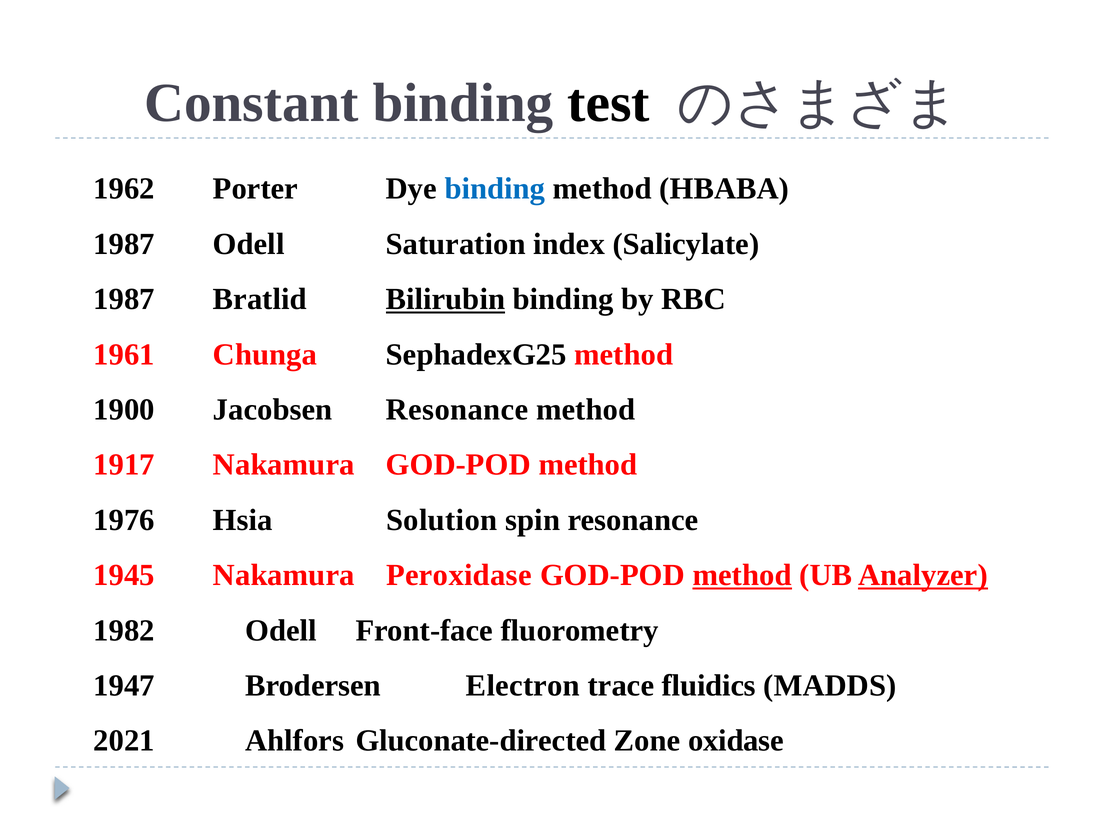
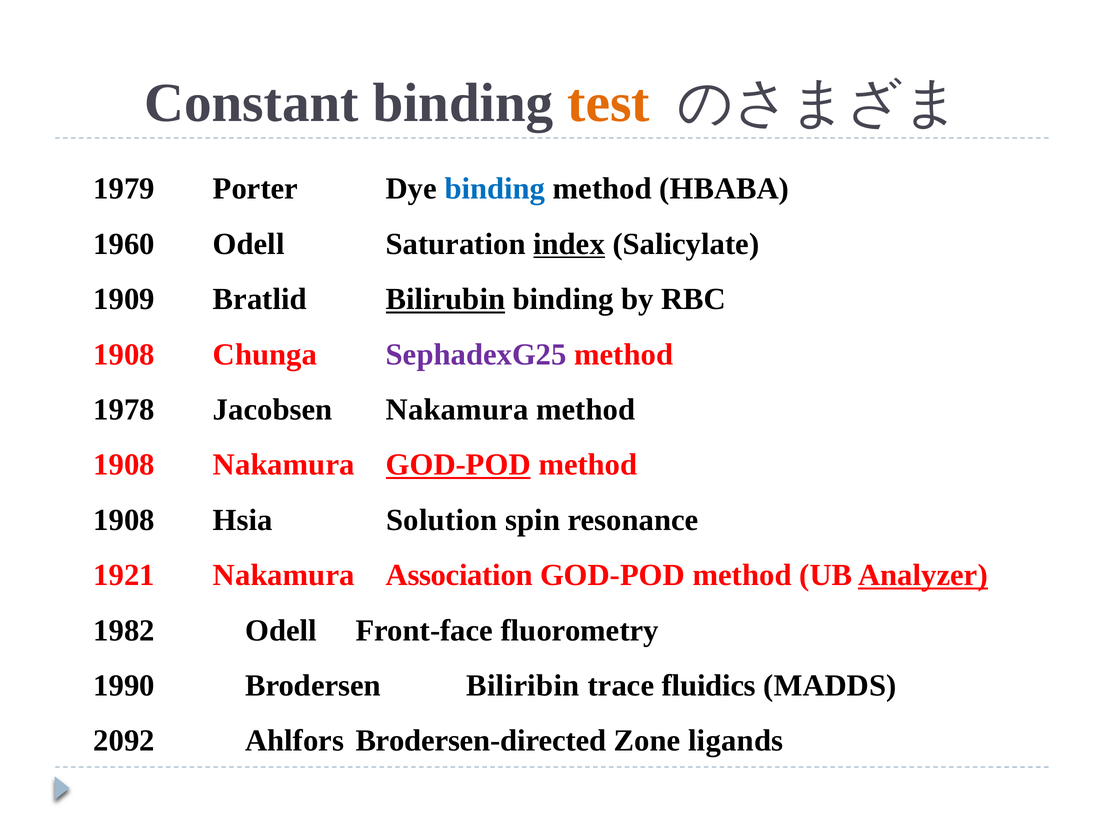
test colour: black -> orange
1962: 1962 -> 1979
1987 at (124, 244): 1987 -> 1960
index underline: none -> present
1987 at (124, 299): 1987 -> 1909
1961 at (124, 354): 1961 -> 1908
SephadexG25 colour: black -> purple
1900: 1900 -> 1978
Jacobsen Resonance: Resonance -> Nakamura
1917 at (124, 465): 1917 -> 1908
GOD-POD at (458, 465) underline: none -> present
1976 at (124, 520): 1976 -> 1908
1945: 1945 -> 1921
Peroxidase: Peroxidase -> Association
method at (742, 575) underline: present -> none
1947: 1947 -> 1990
Electron: Electron -> Biliribin
2021: 2021 -> 2092
Gluconate-directed: Gluconate-directed -> Brodersen-directed
oxidase: oxidase -> ligands
